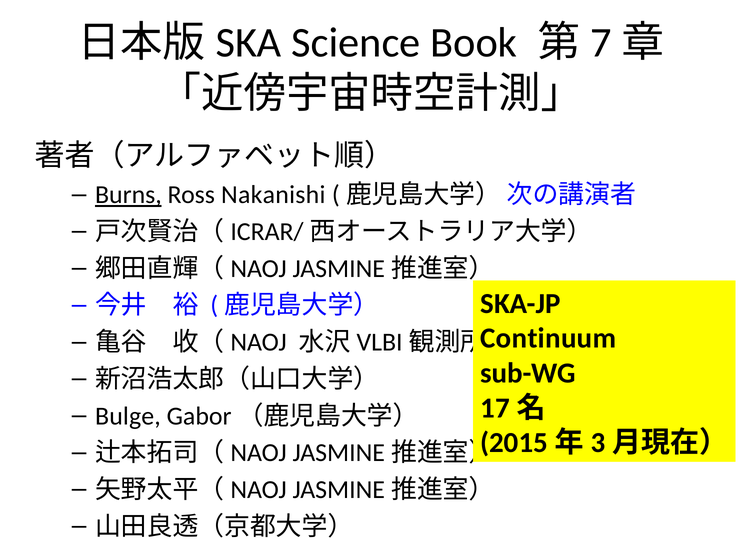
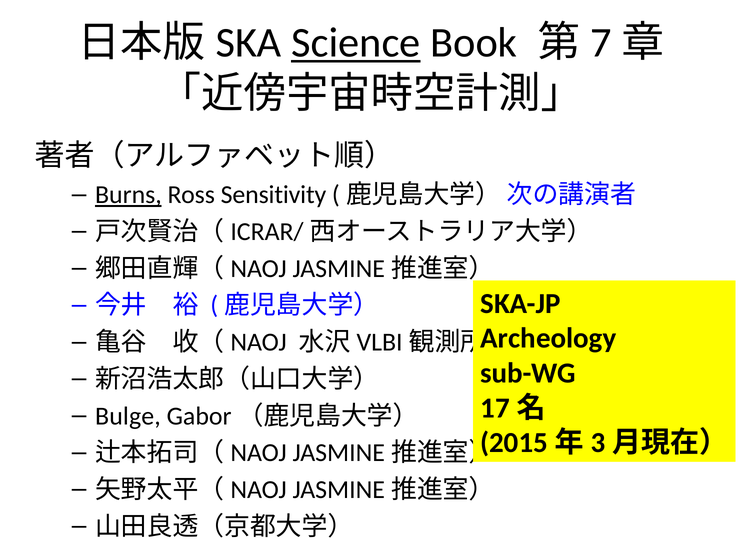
Science underline: none -> present
Nakanishi: Nakanishi -> Sensitivity
Continuum: Continuum -> Archeology
